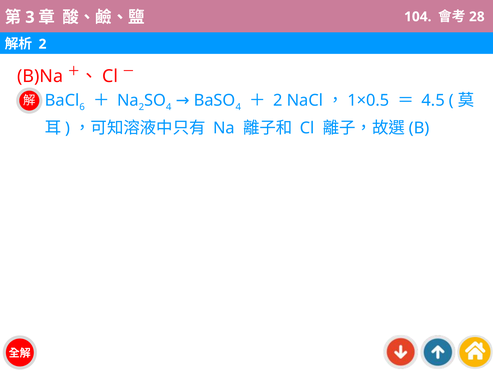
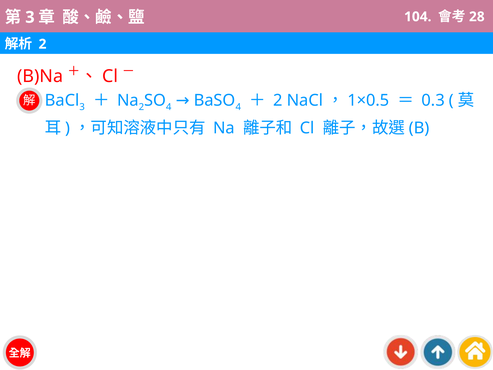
4.5: 4.5 -> 0.3
6 at (82, 107): 6 -> 3
